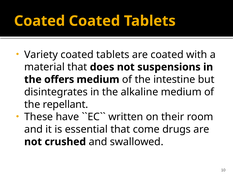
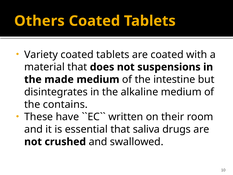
Coated at (40, 21): Coated -> Others
offers: offers -> made
repellant: repellant -> contains
come: come -> saliva
